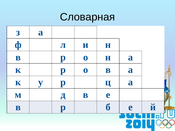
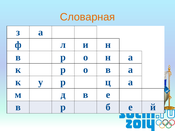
Словарная colour: black -> orange
